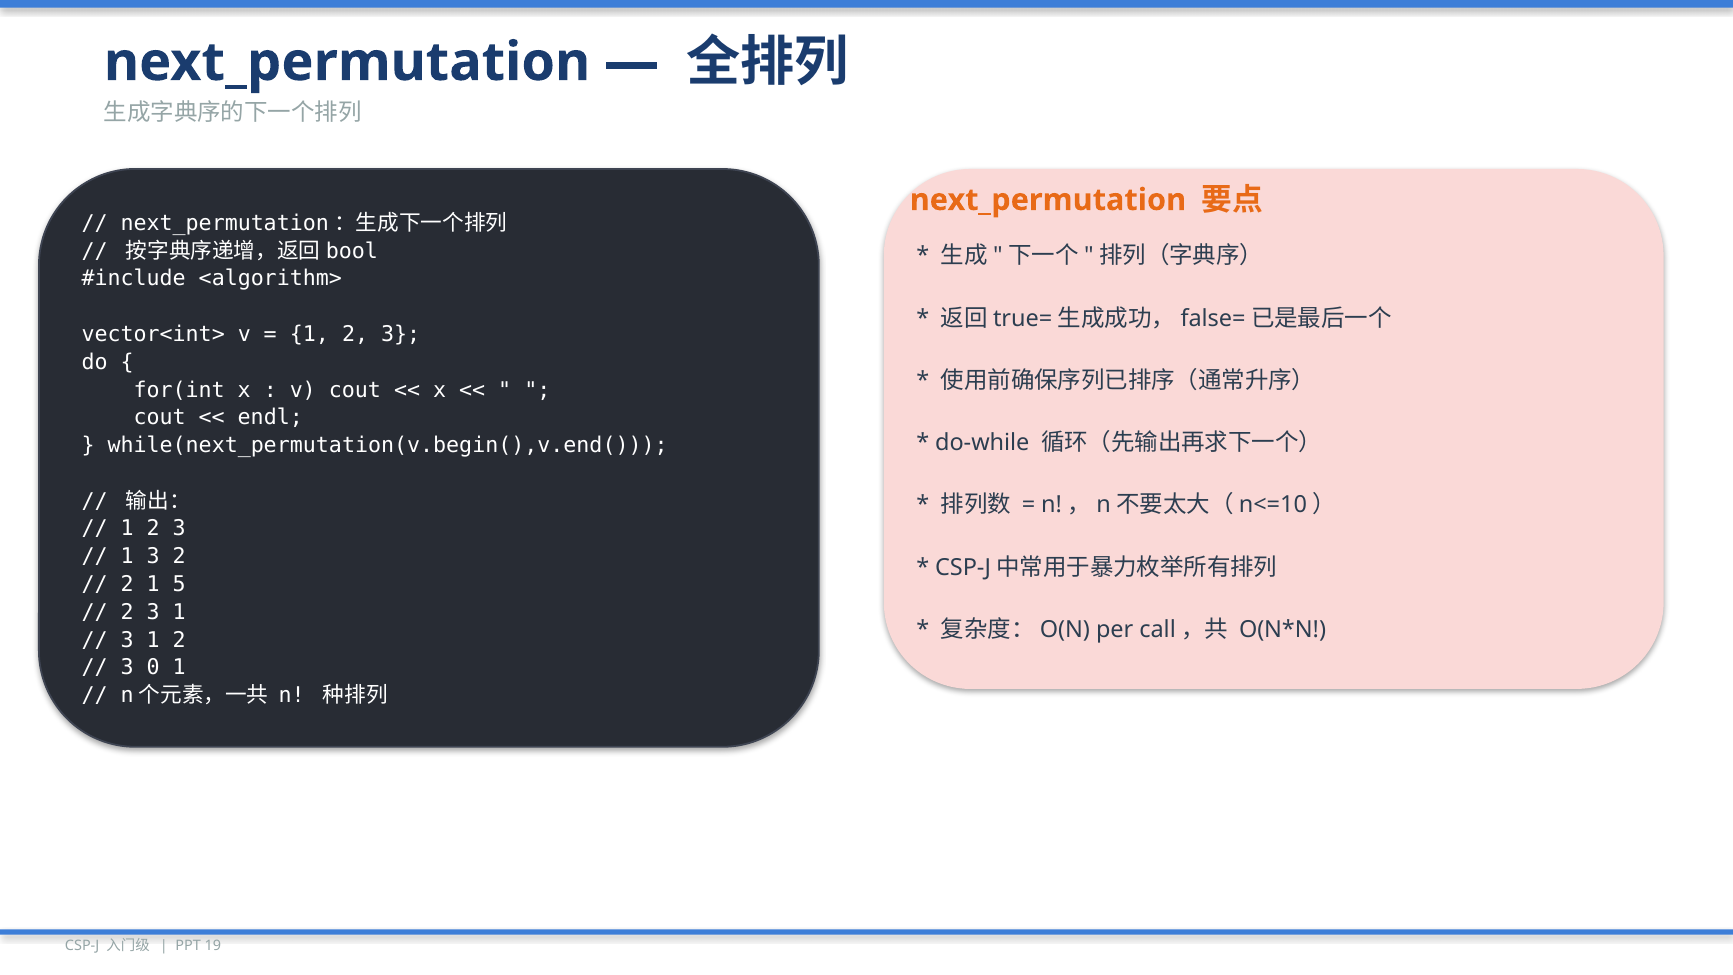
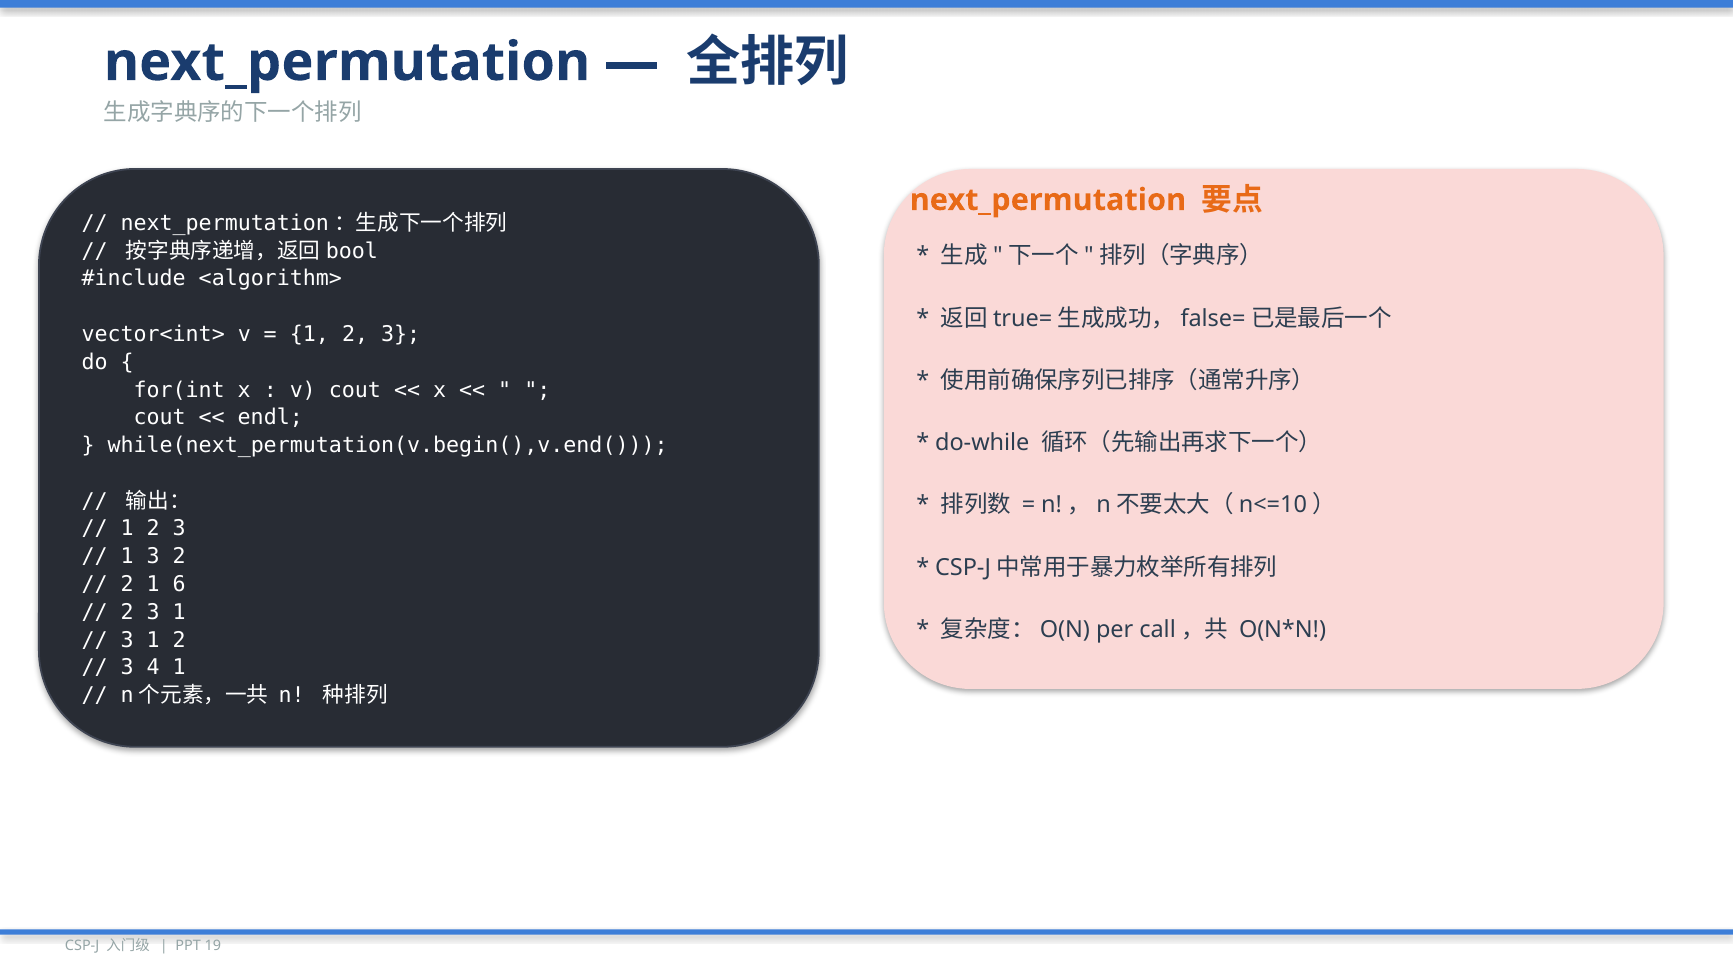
5: 5 -> 6
0: 0 -> 4
